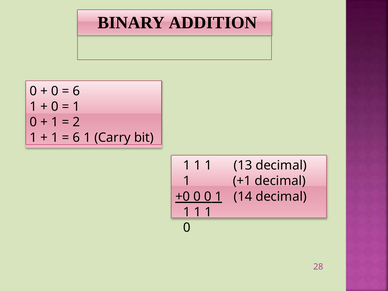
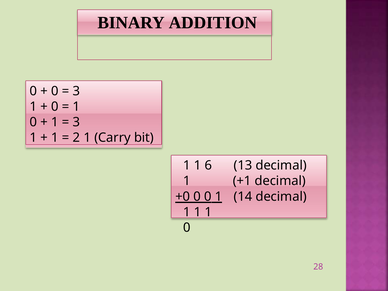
6 at (76, 91): 6 -> 3
2 at (76, 122): 2 -> 3
6 at (76, 138): 6 -> 2
1 at (208, 165): 1 -> 6
